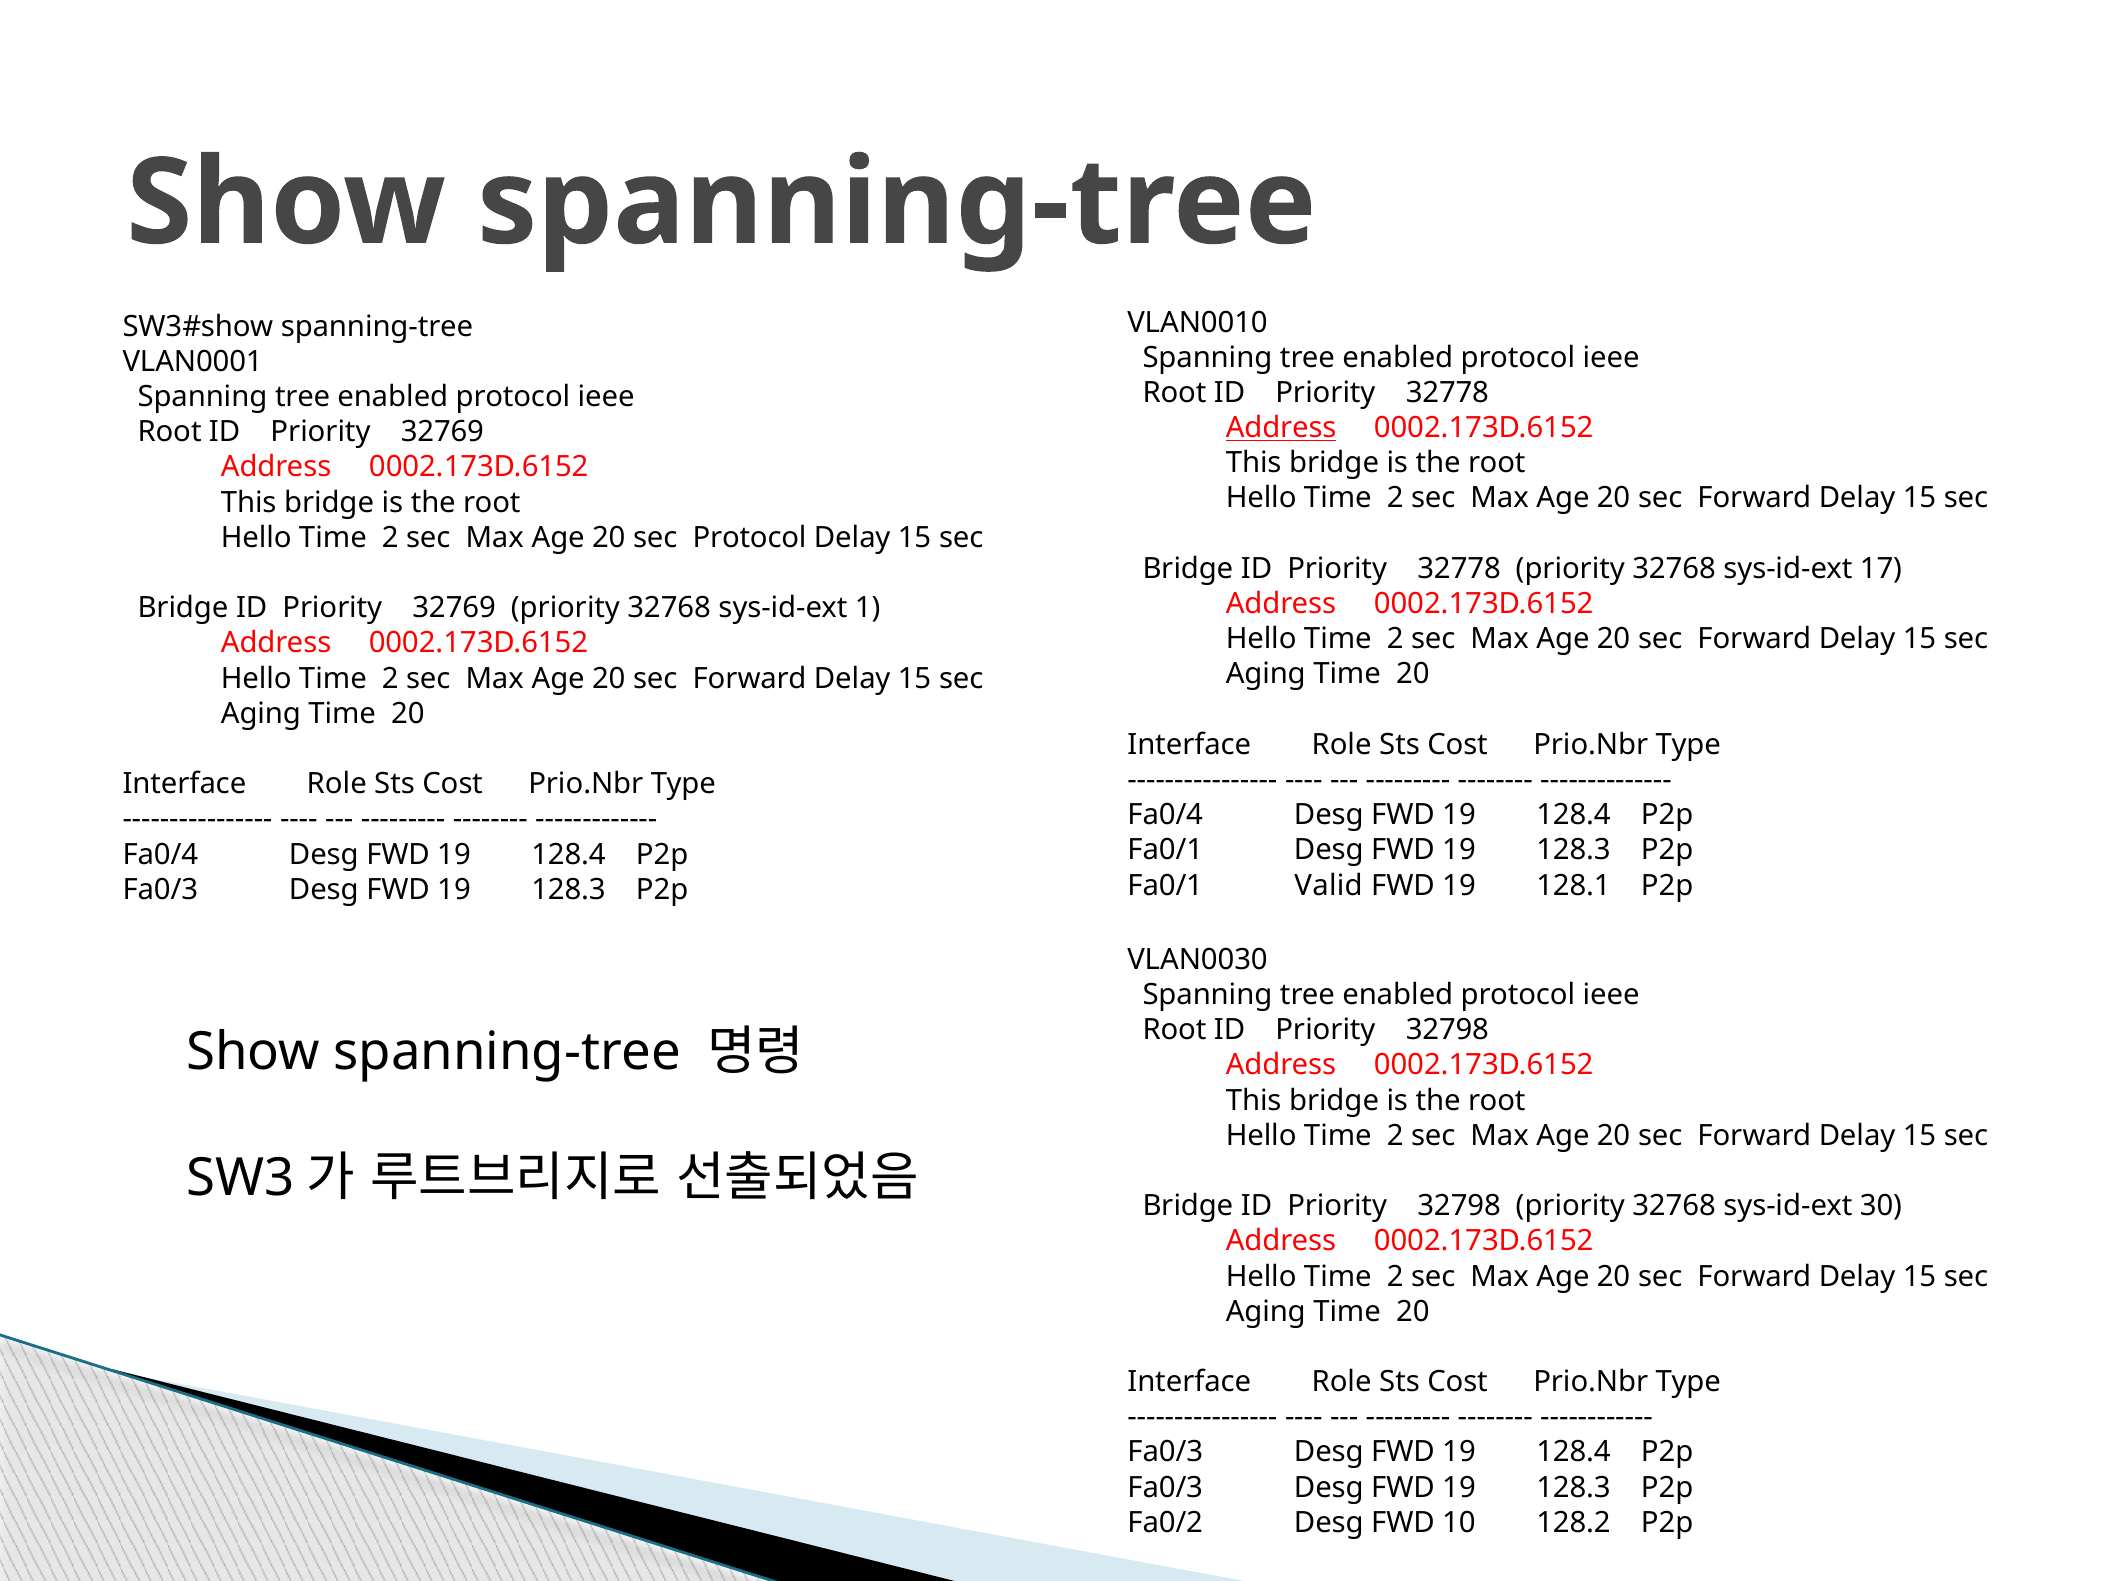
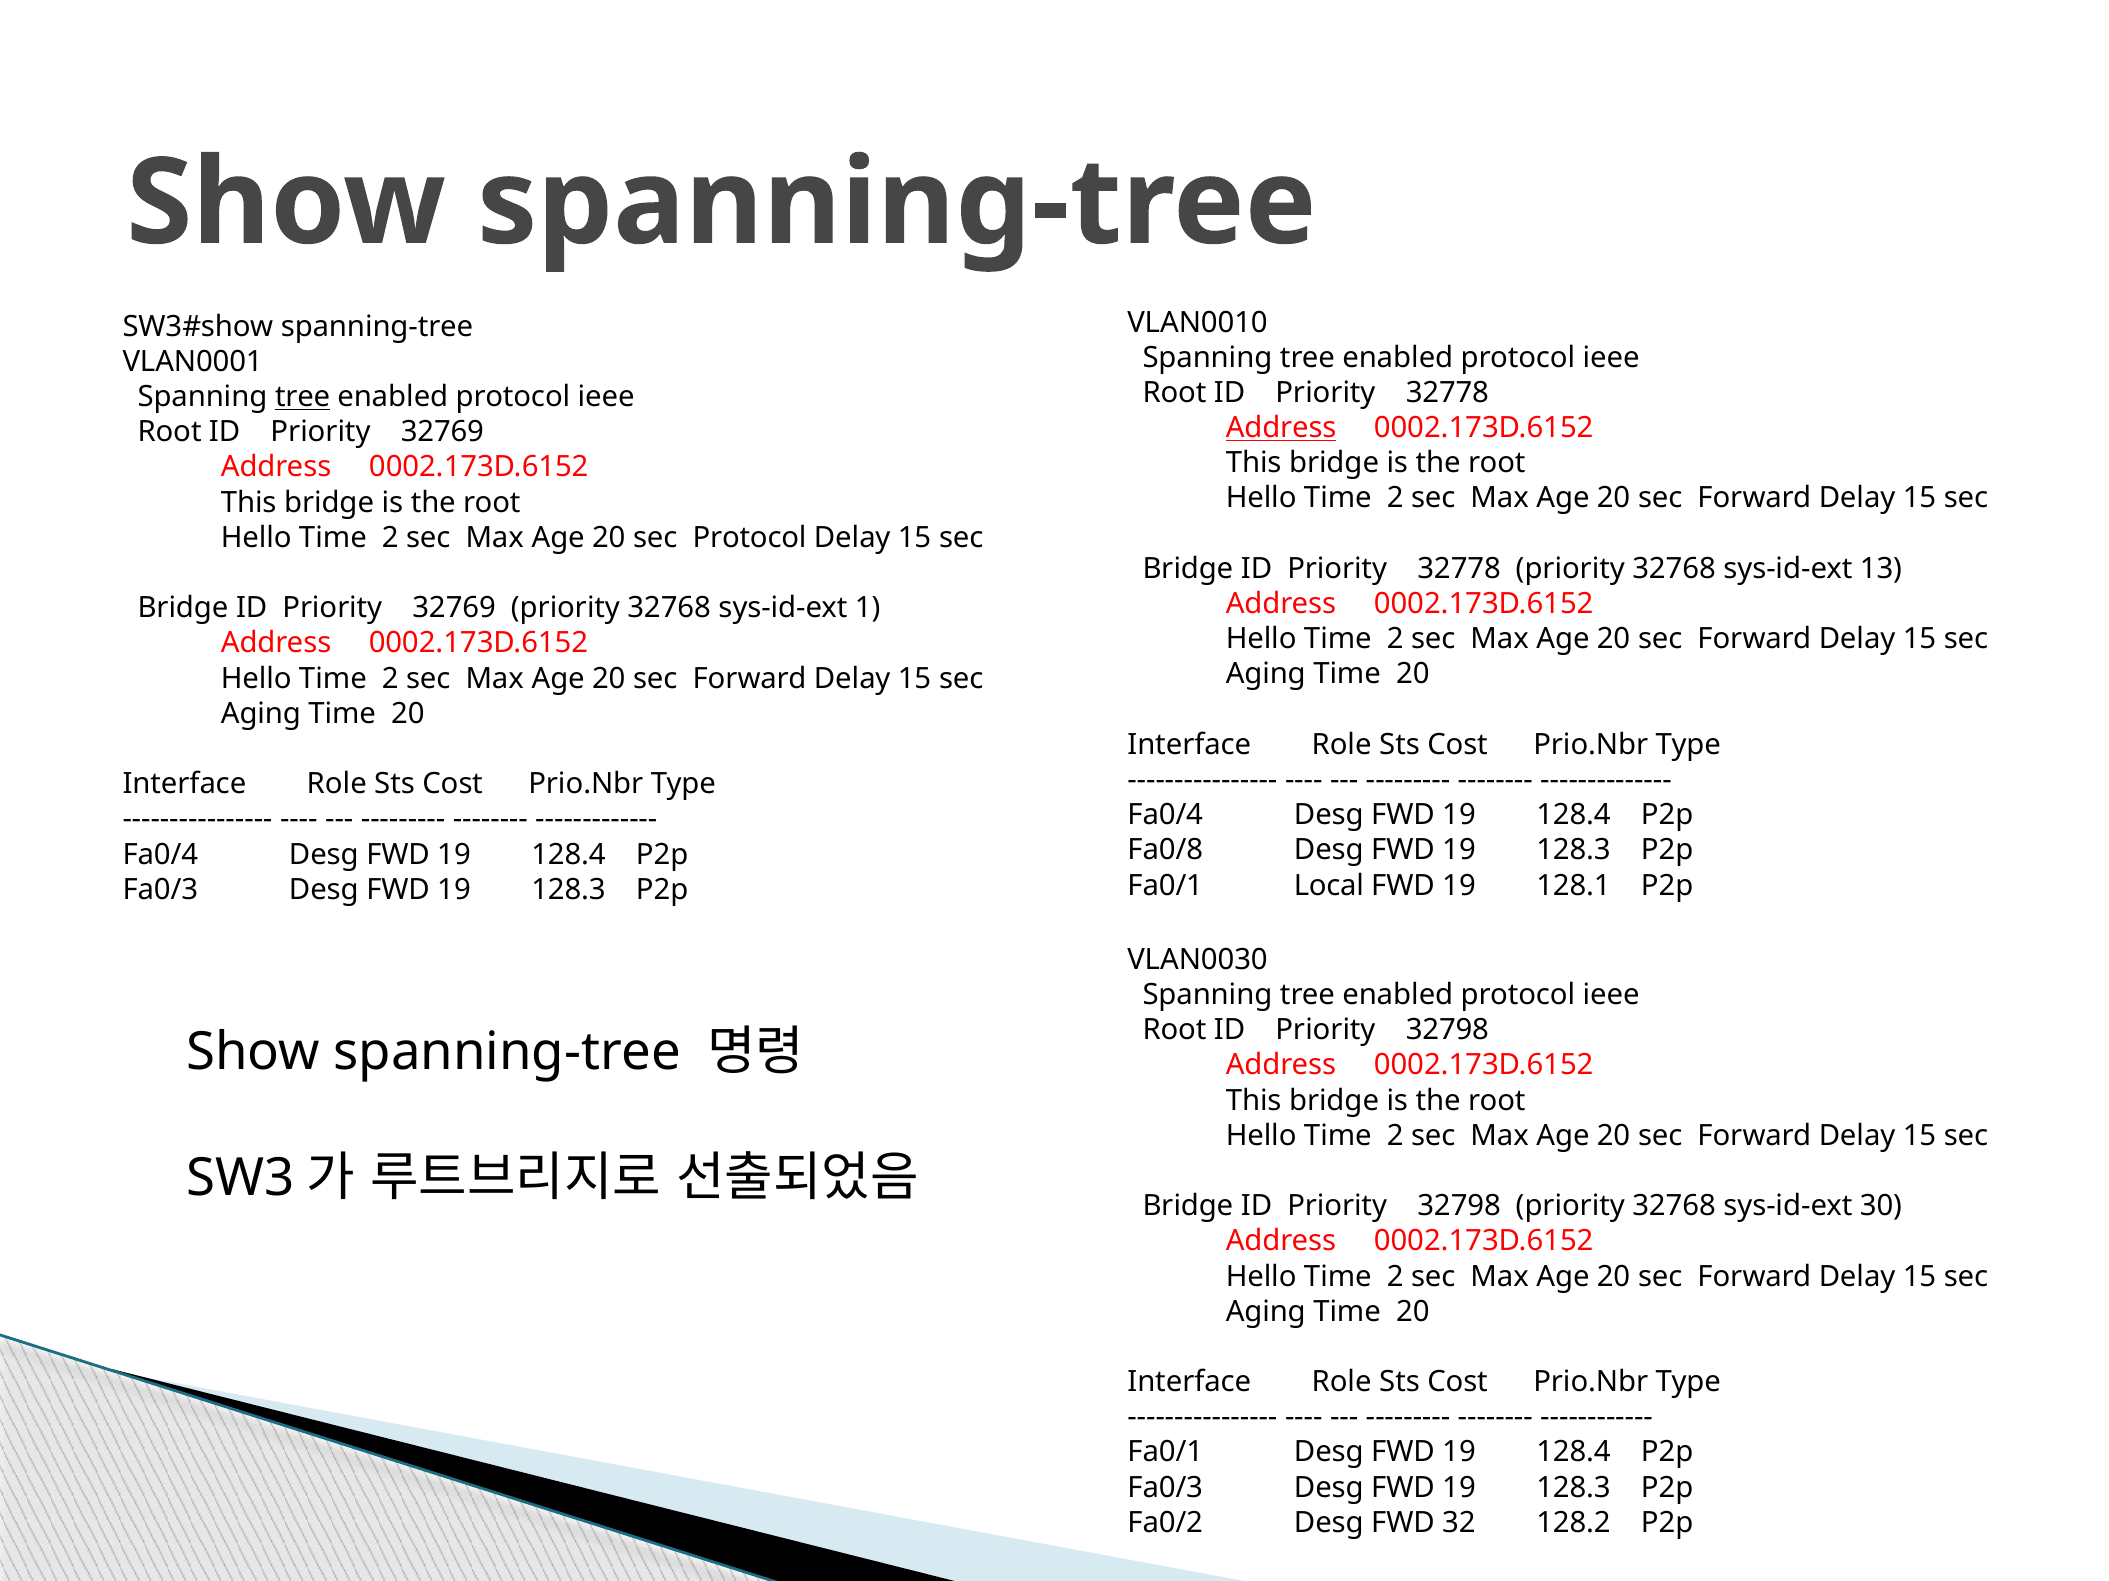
tree at (303, 397) underline: none -> present
17: 17 -> 13
Fa0/1 at (1165, 851): Fa0/1 -> Fa0/8
Valid: Valid -> Local
Fa0/3 at (1165, 1453): Fa0/3 -> Fa0/1
10: 10 -> 32
